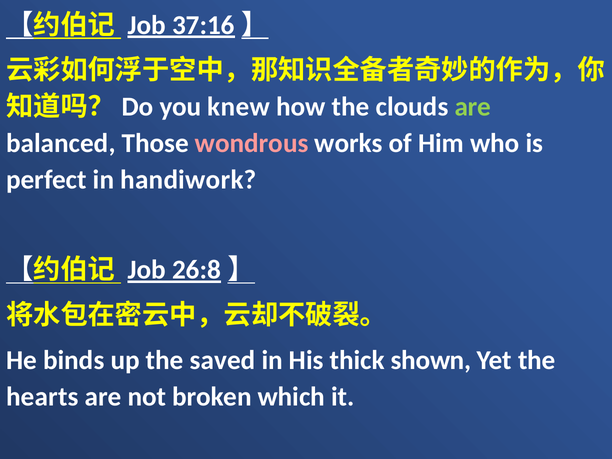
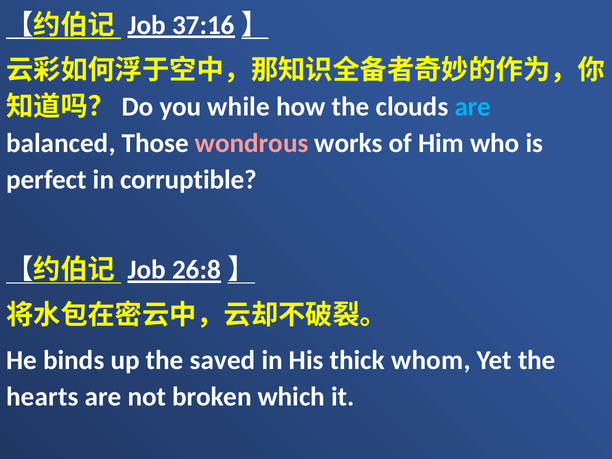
knew: knew -> while
are at (473, 107) colour: light green -> light blue
handiwork: handiwork -> corruptible
shown: shown -> whom
